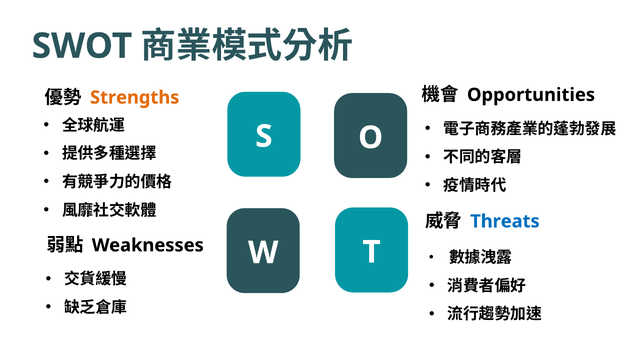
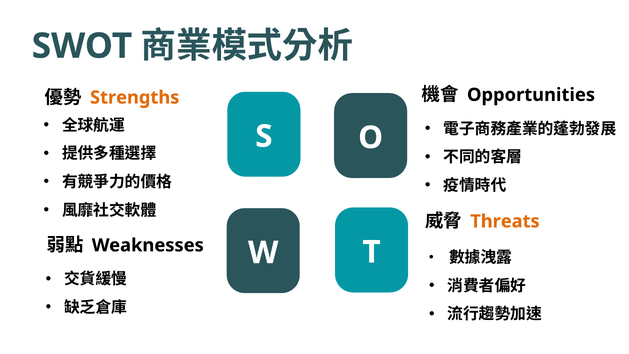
Threats colour: blue -> orange
